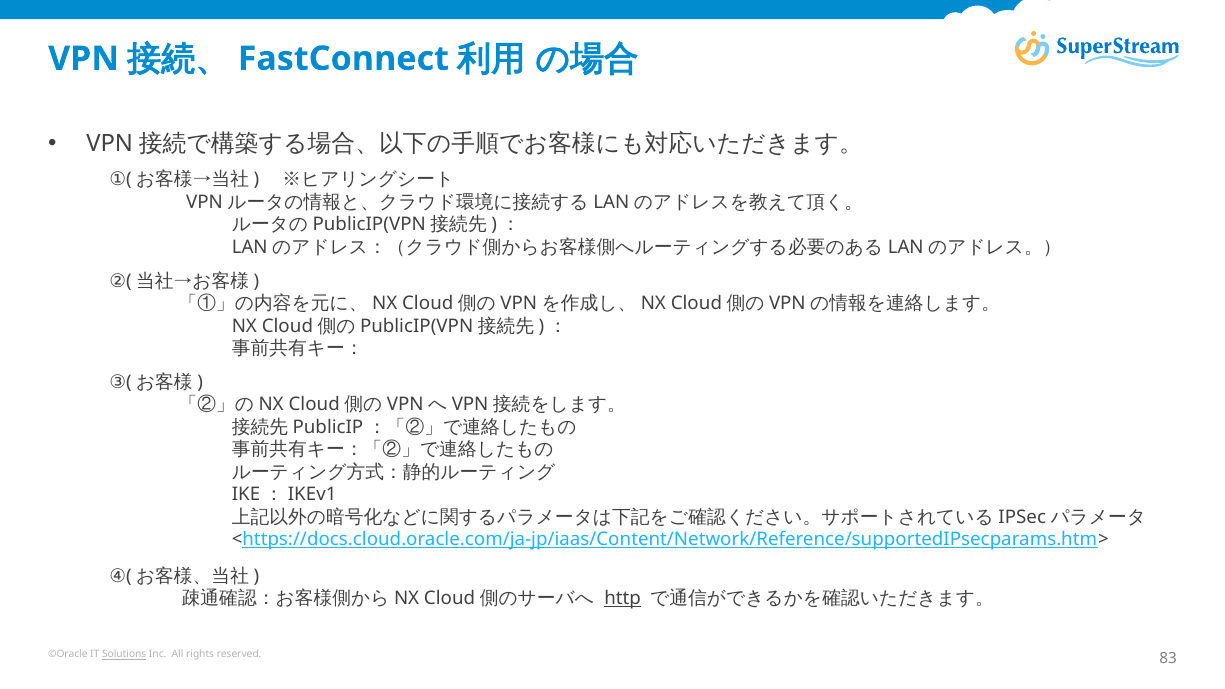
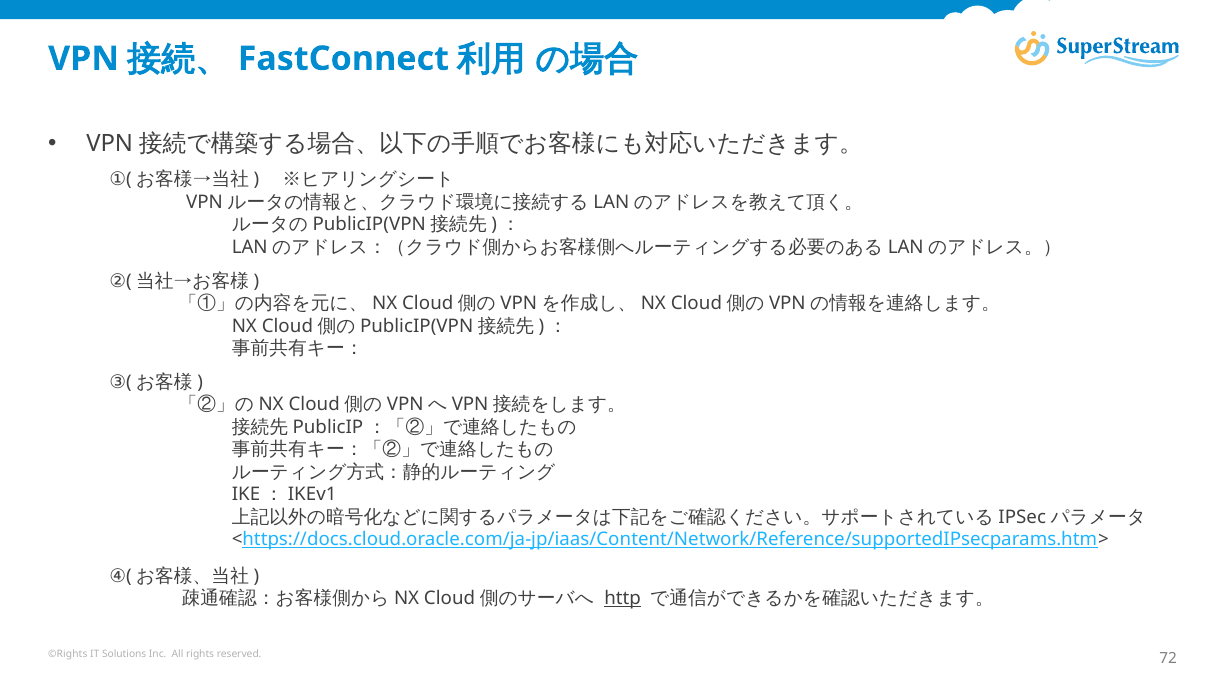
©Oracle: ©Oracle -> ©Rights
Solutions underline: present -> none
83: 83 -> 72
